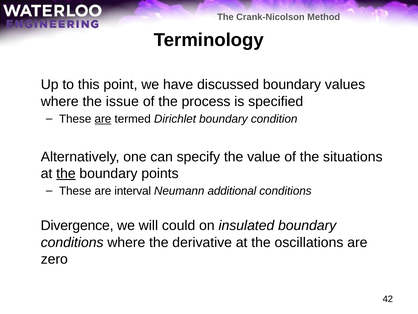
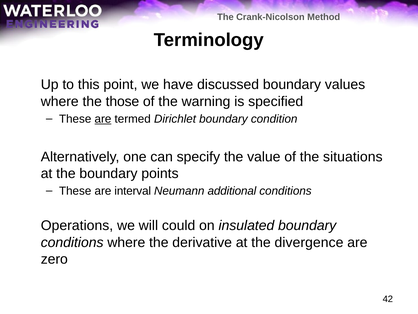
issue: issue -> those
process: process -> warning
the at (66, 173) underline: present -> none
Divergence: Divergence -> Operations
oscillations: oscillations -> divergence
